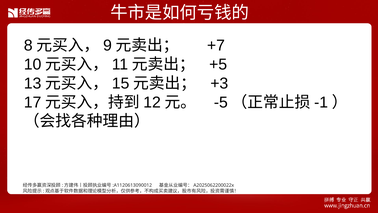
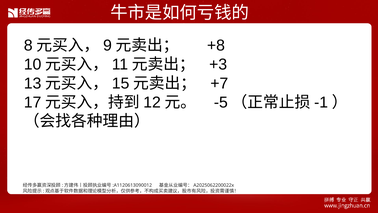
+7: +7 -> +8
+5: +5 -> +3
+3: +3 -> +7
